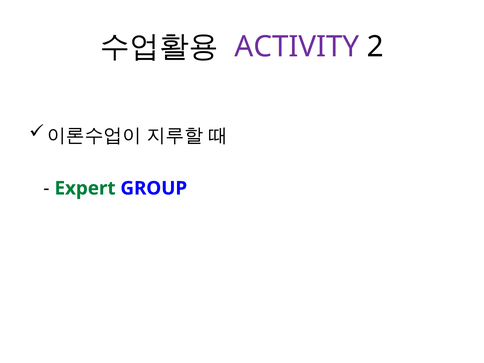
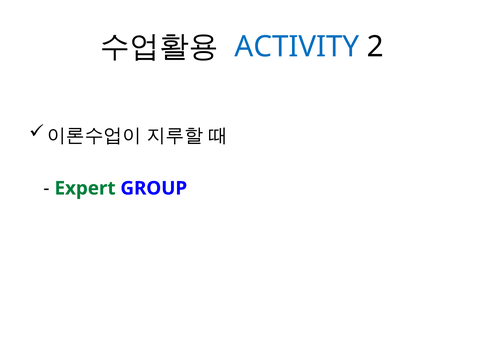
ACTIVITY colour: purple -> blue
